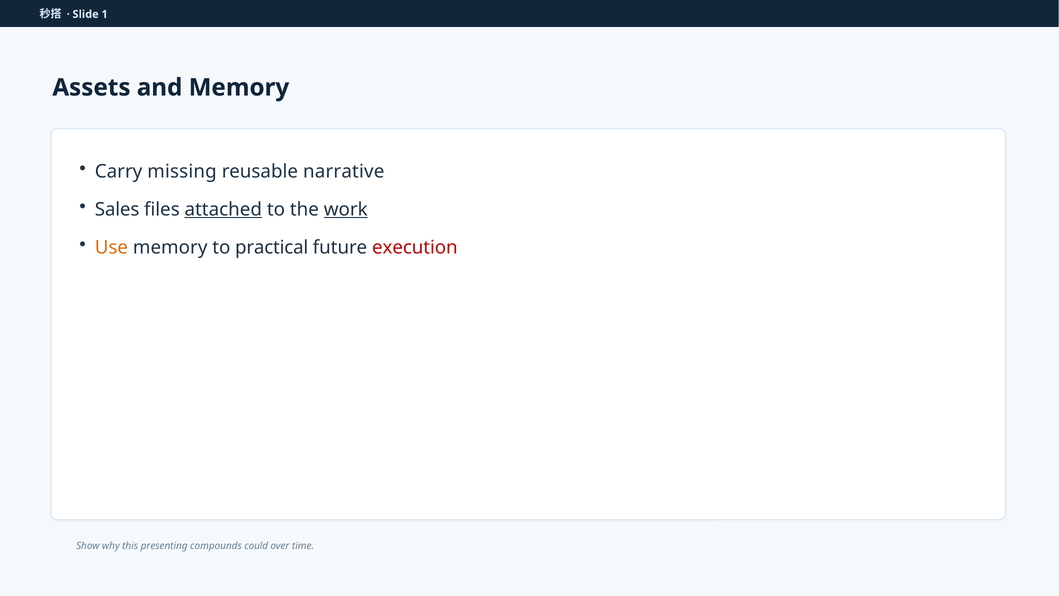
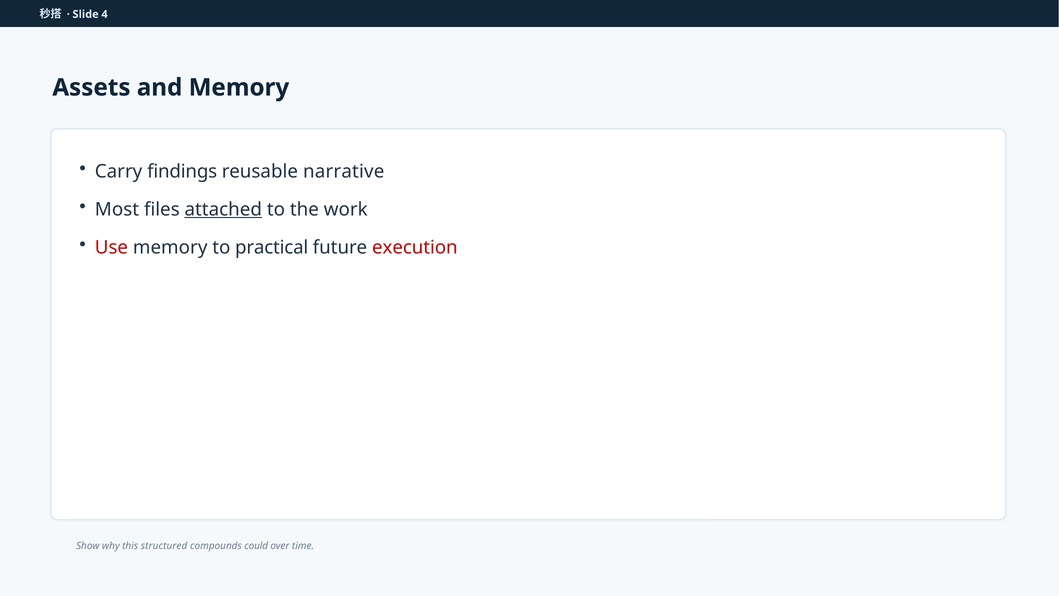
1: 1 -> 4
missing: missing -> findings
Sales: Sales -> Most
work underline: present -> none
Use colour: orange -> red
presenting: presenting -> structured
